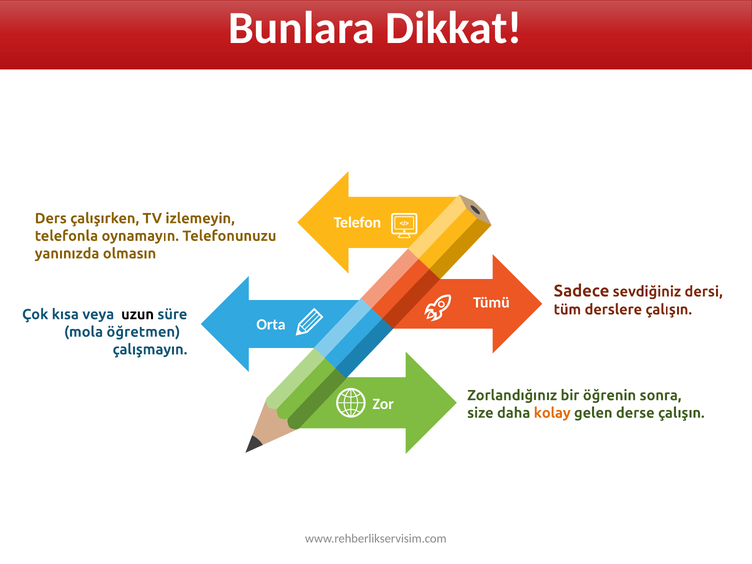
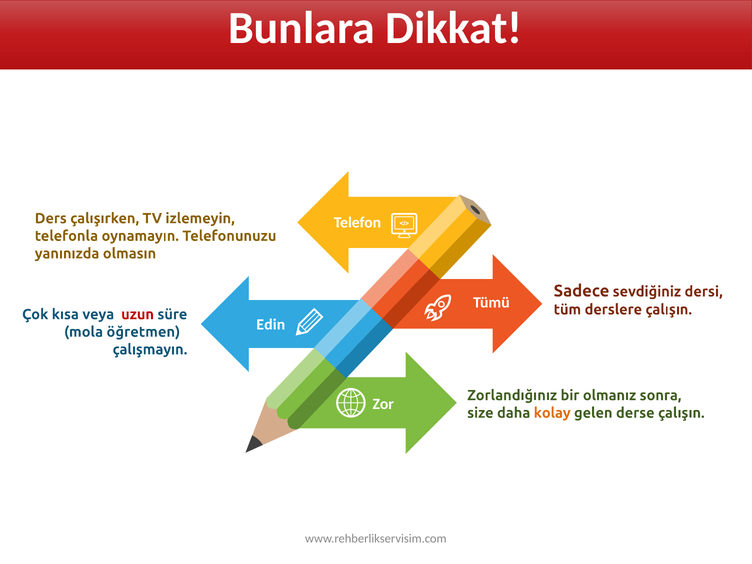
uzun colour: black -> red
Orta: Orta -> Edin
öğrenin: öğrenin -> olmanız
